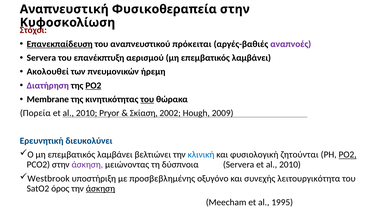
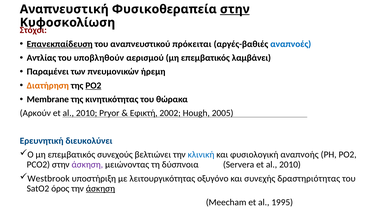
στην at (235, 9) underline: none -> present
αναπνοές colour: purple -> blue
Servera at (41, 58): Servera -> Αντλίας
επανέκπτυξη: επανέκπτυξη -> υποβληθούν
Ακολουθεί: Ακολουθεί -> Παραμένει
Διατήρηση colour: purple -> orange
του at (147, 99) underline: present -> none
Πορεία: Πορεία -> Αρκούν
Σκίαση: Σκίαση -> Εφικτή
2009: 2009 -> 2005
O μη επεμβατικός λαμβάνει: λαμβάνει -> συνεχούς
ζητούνται: ζητούνται -> αναπνοής
PO2 at (348, 155) underline: present -> none
προσβεβλημένης: προσβεβλημένης -> λειτουργικότητας
λειτουργικότητα: λειτουργικότητα -> δραστηριότητας
